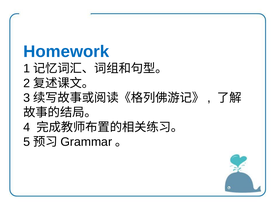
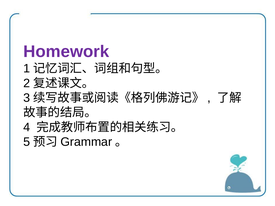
Homework colour: blue -> purple
